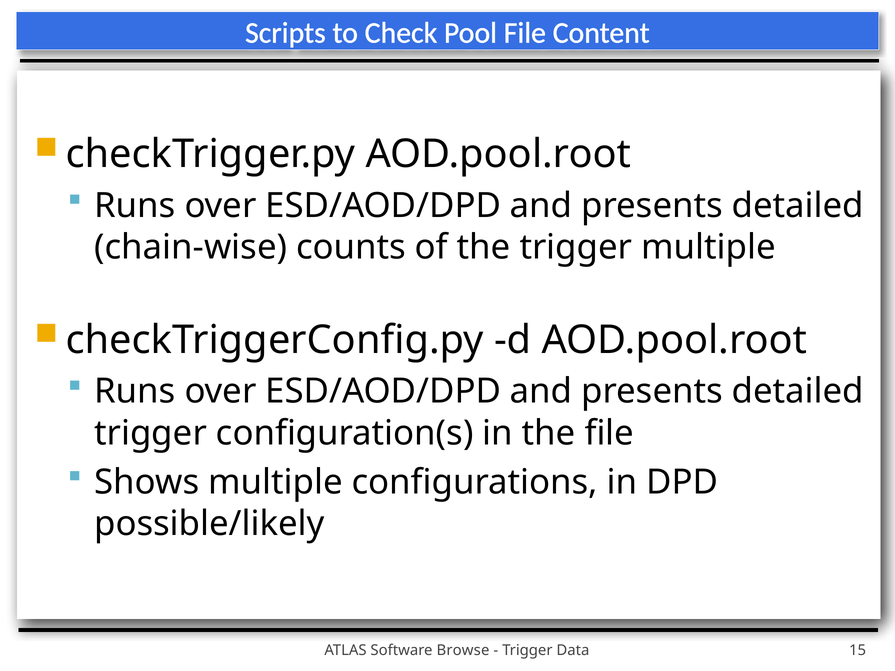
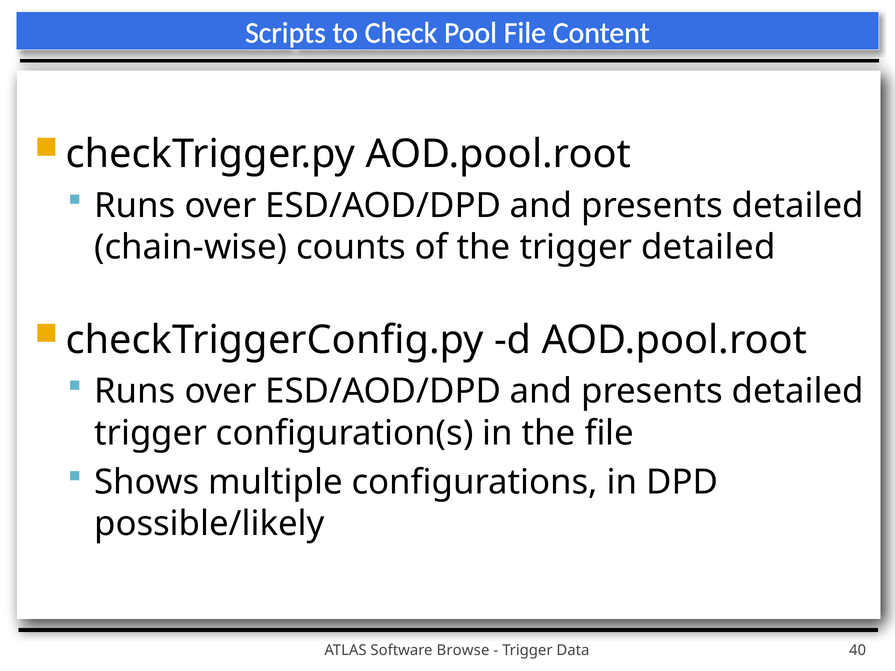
trigger multiple: multiple -> detailed
15: 15 -> 40
